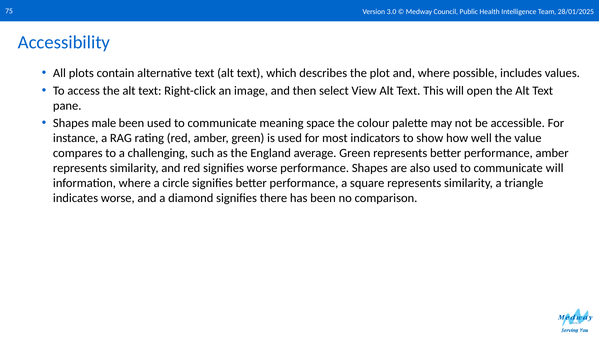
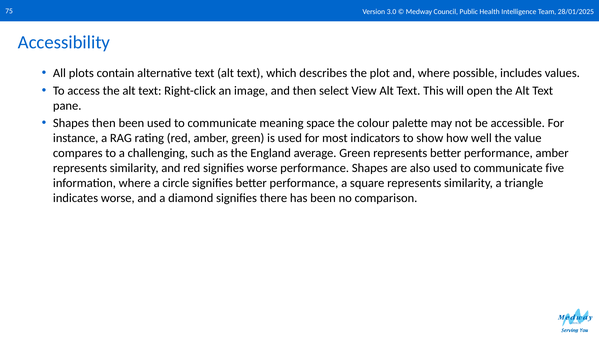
Shapes male: male -> then
communicate will: will -> five
